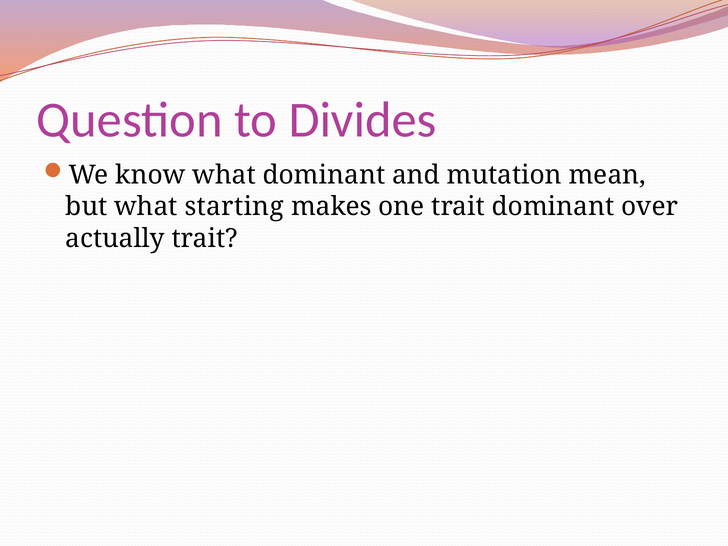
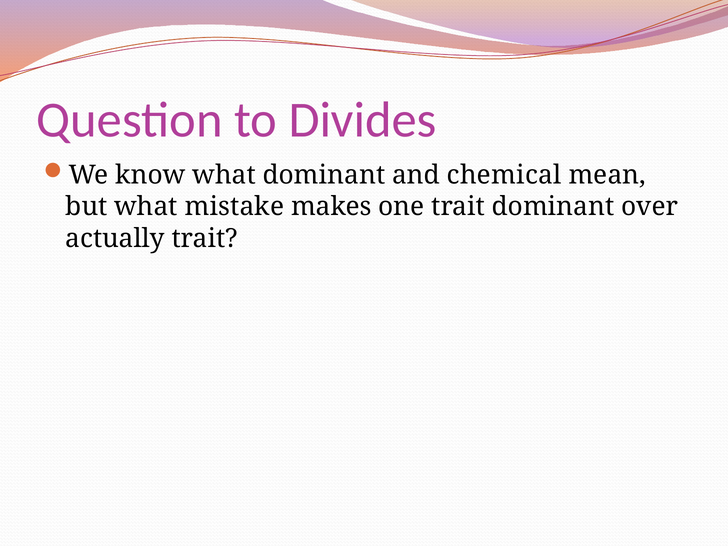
mutation: mutation -> chemical
starting: starting -> mistake
